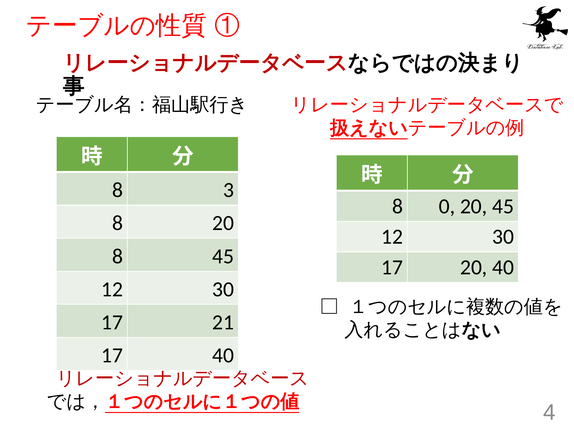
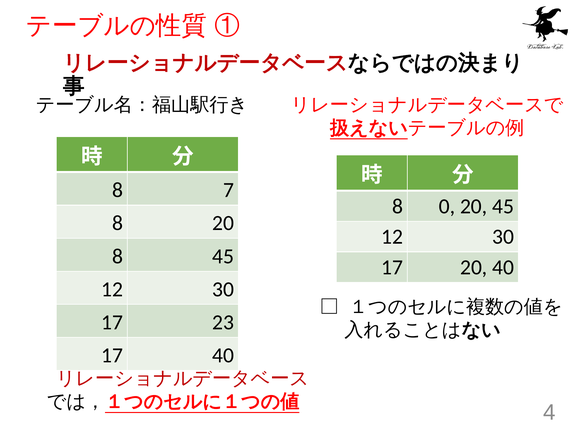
3: 3 -> 7
21: 21 -> 23
